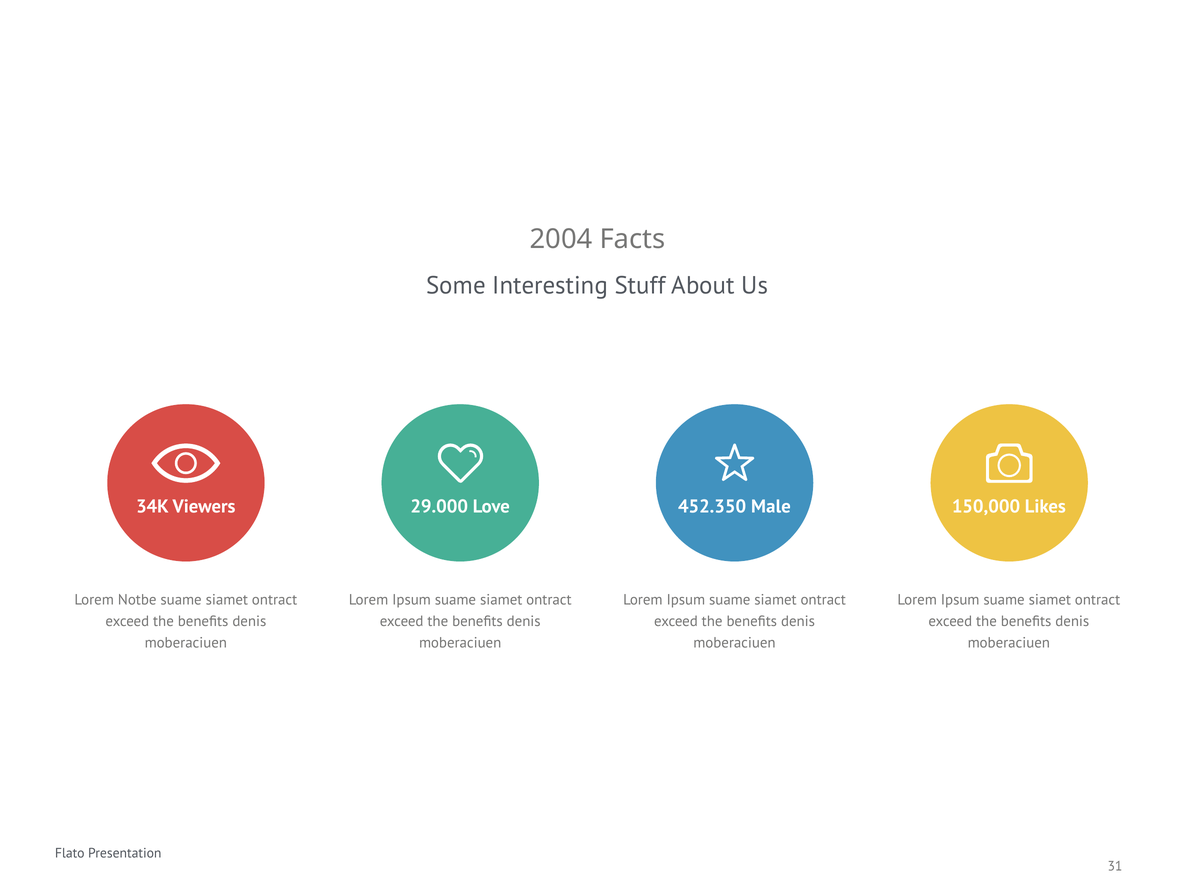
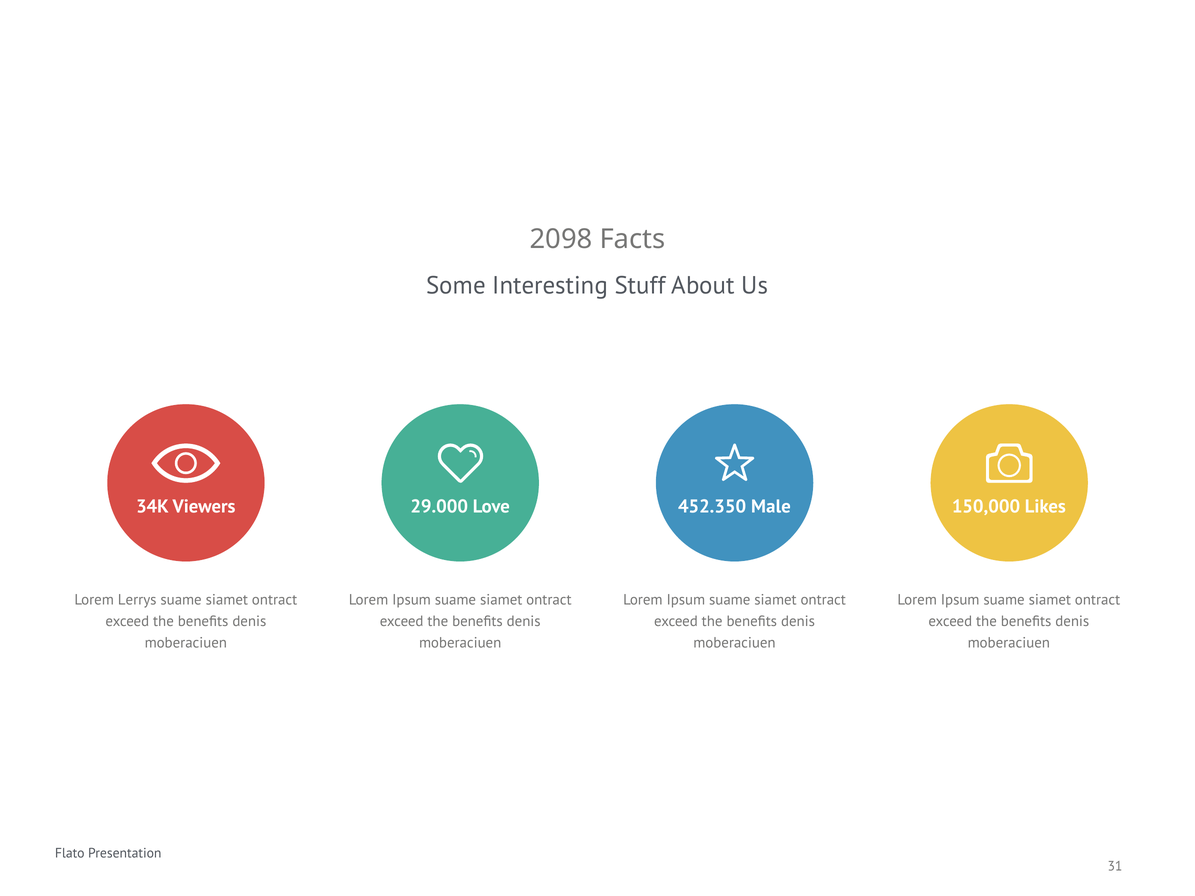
2004: 2004 -> 2098
Notbe: Notbe -> Lerrys
